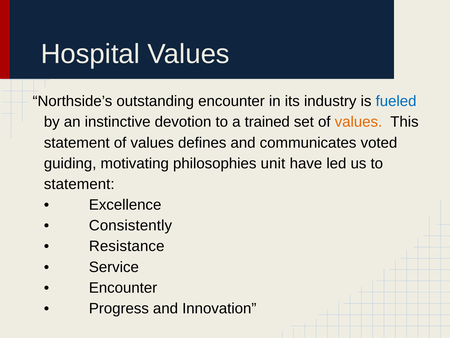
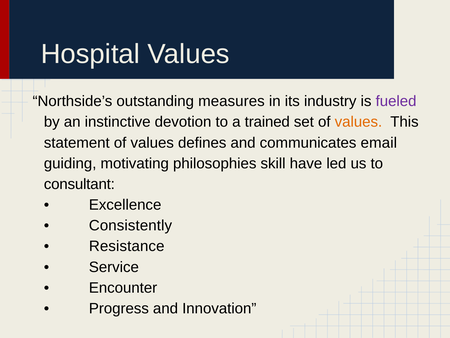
outstanding encounter: encounter -> measures
fueled colour: blue -> purple
voted: voted -> email
unit: unit -> skill
statement at (79, 184): statement -> consultant
